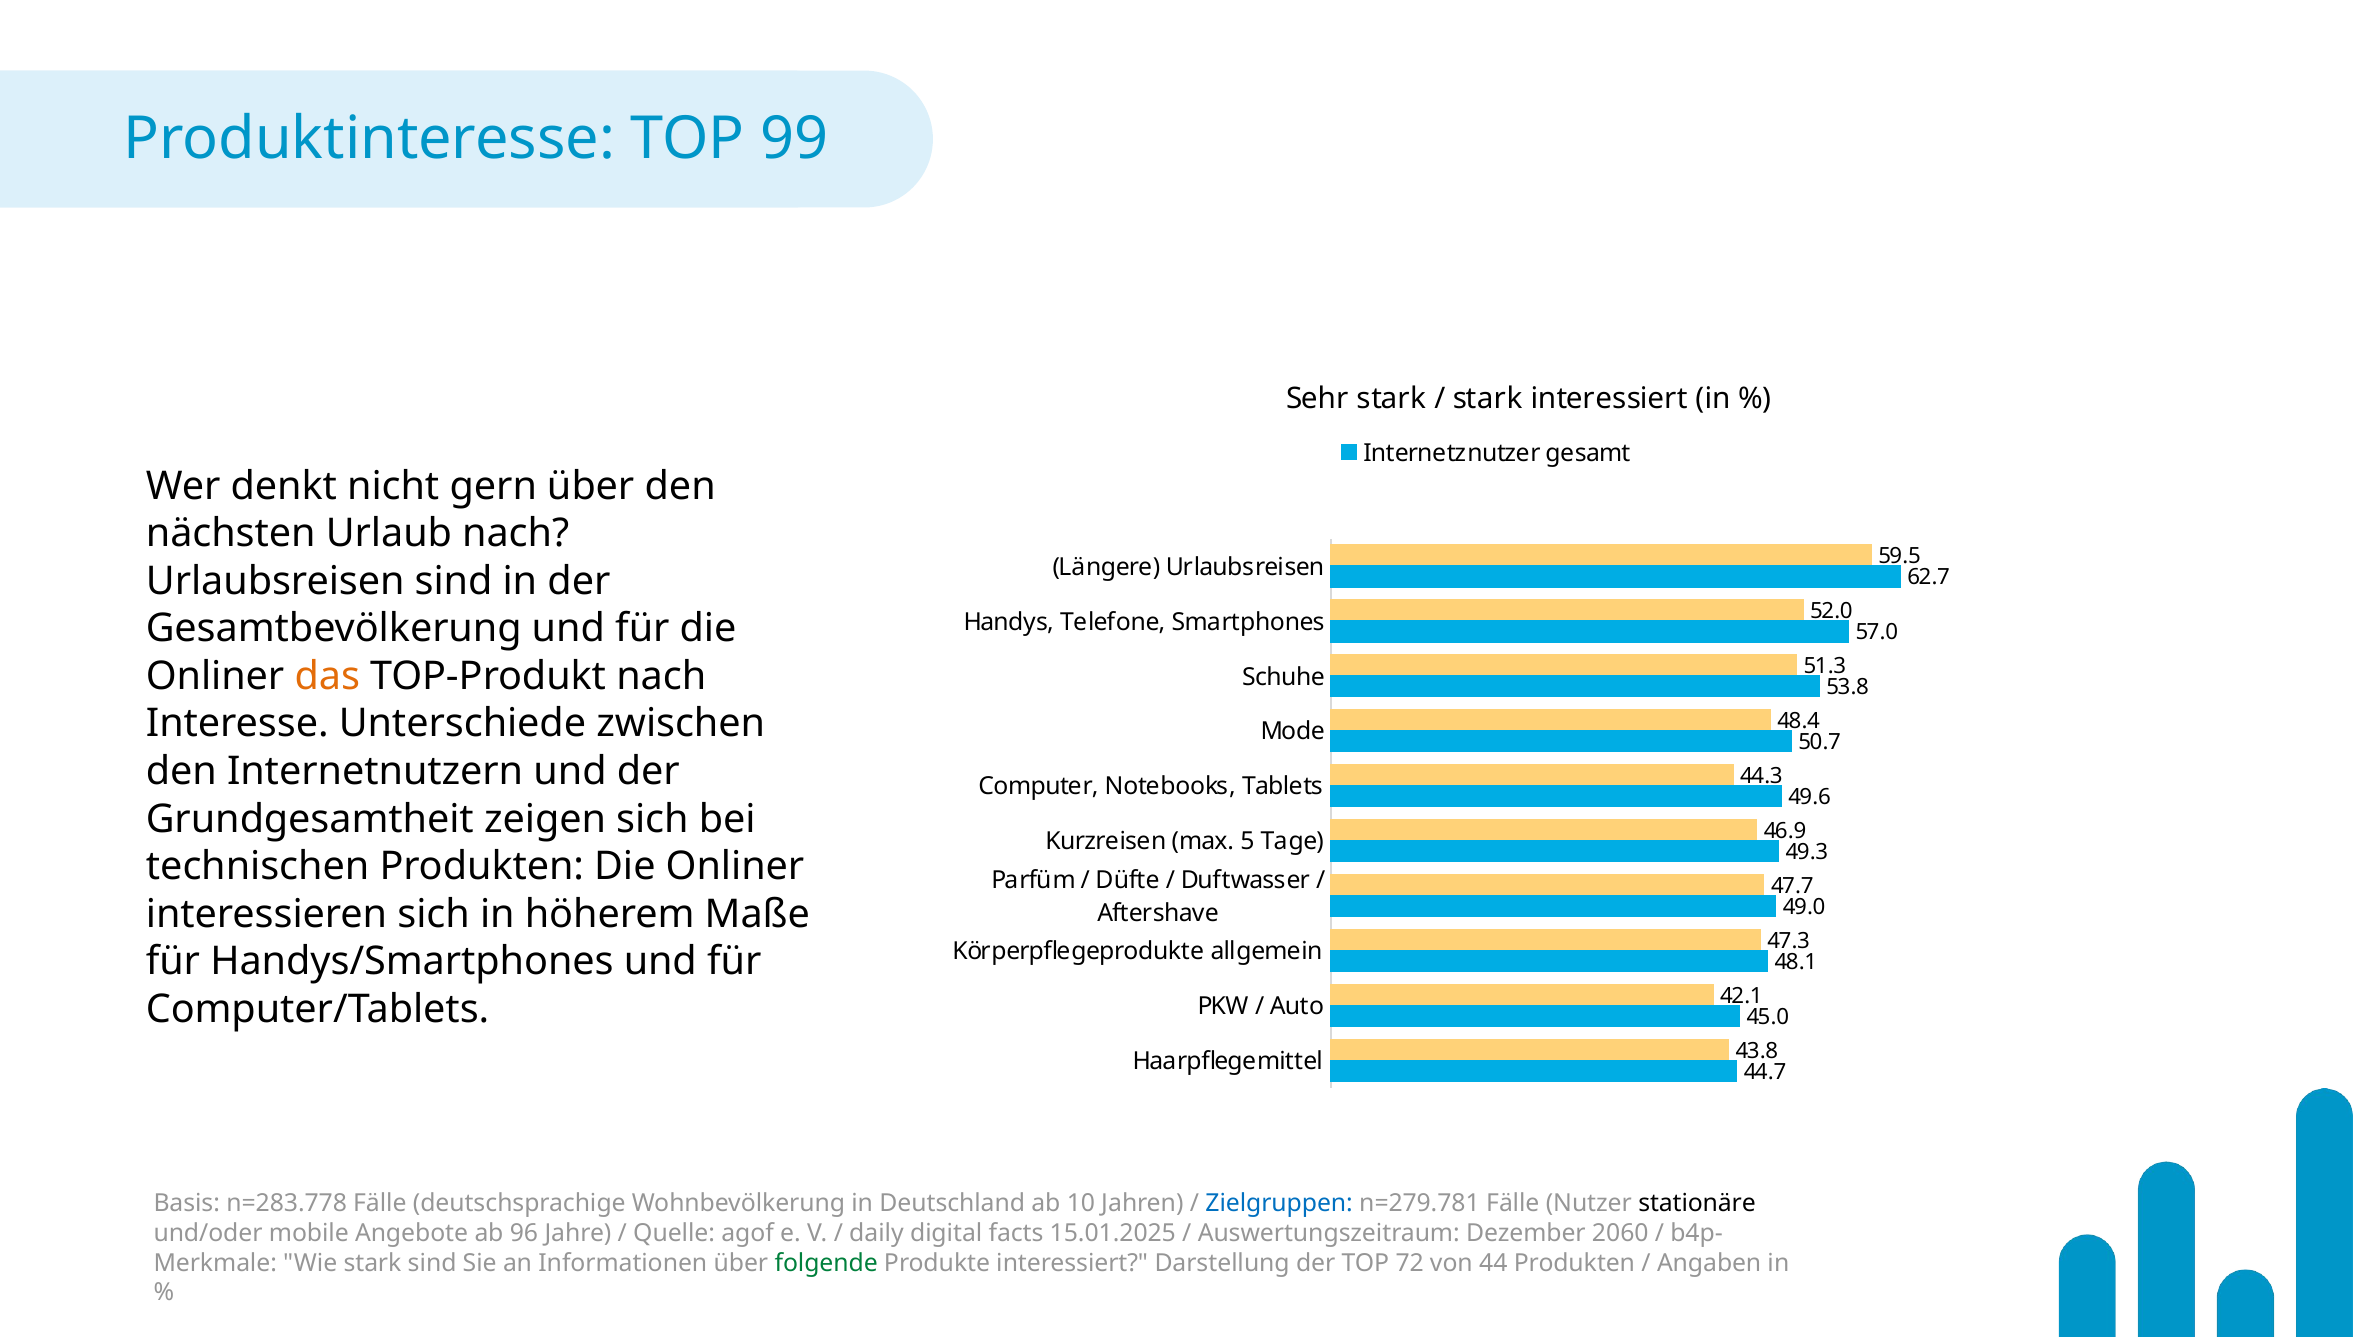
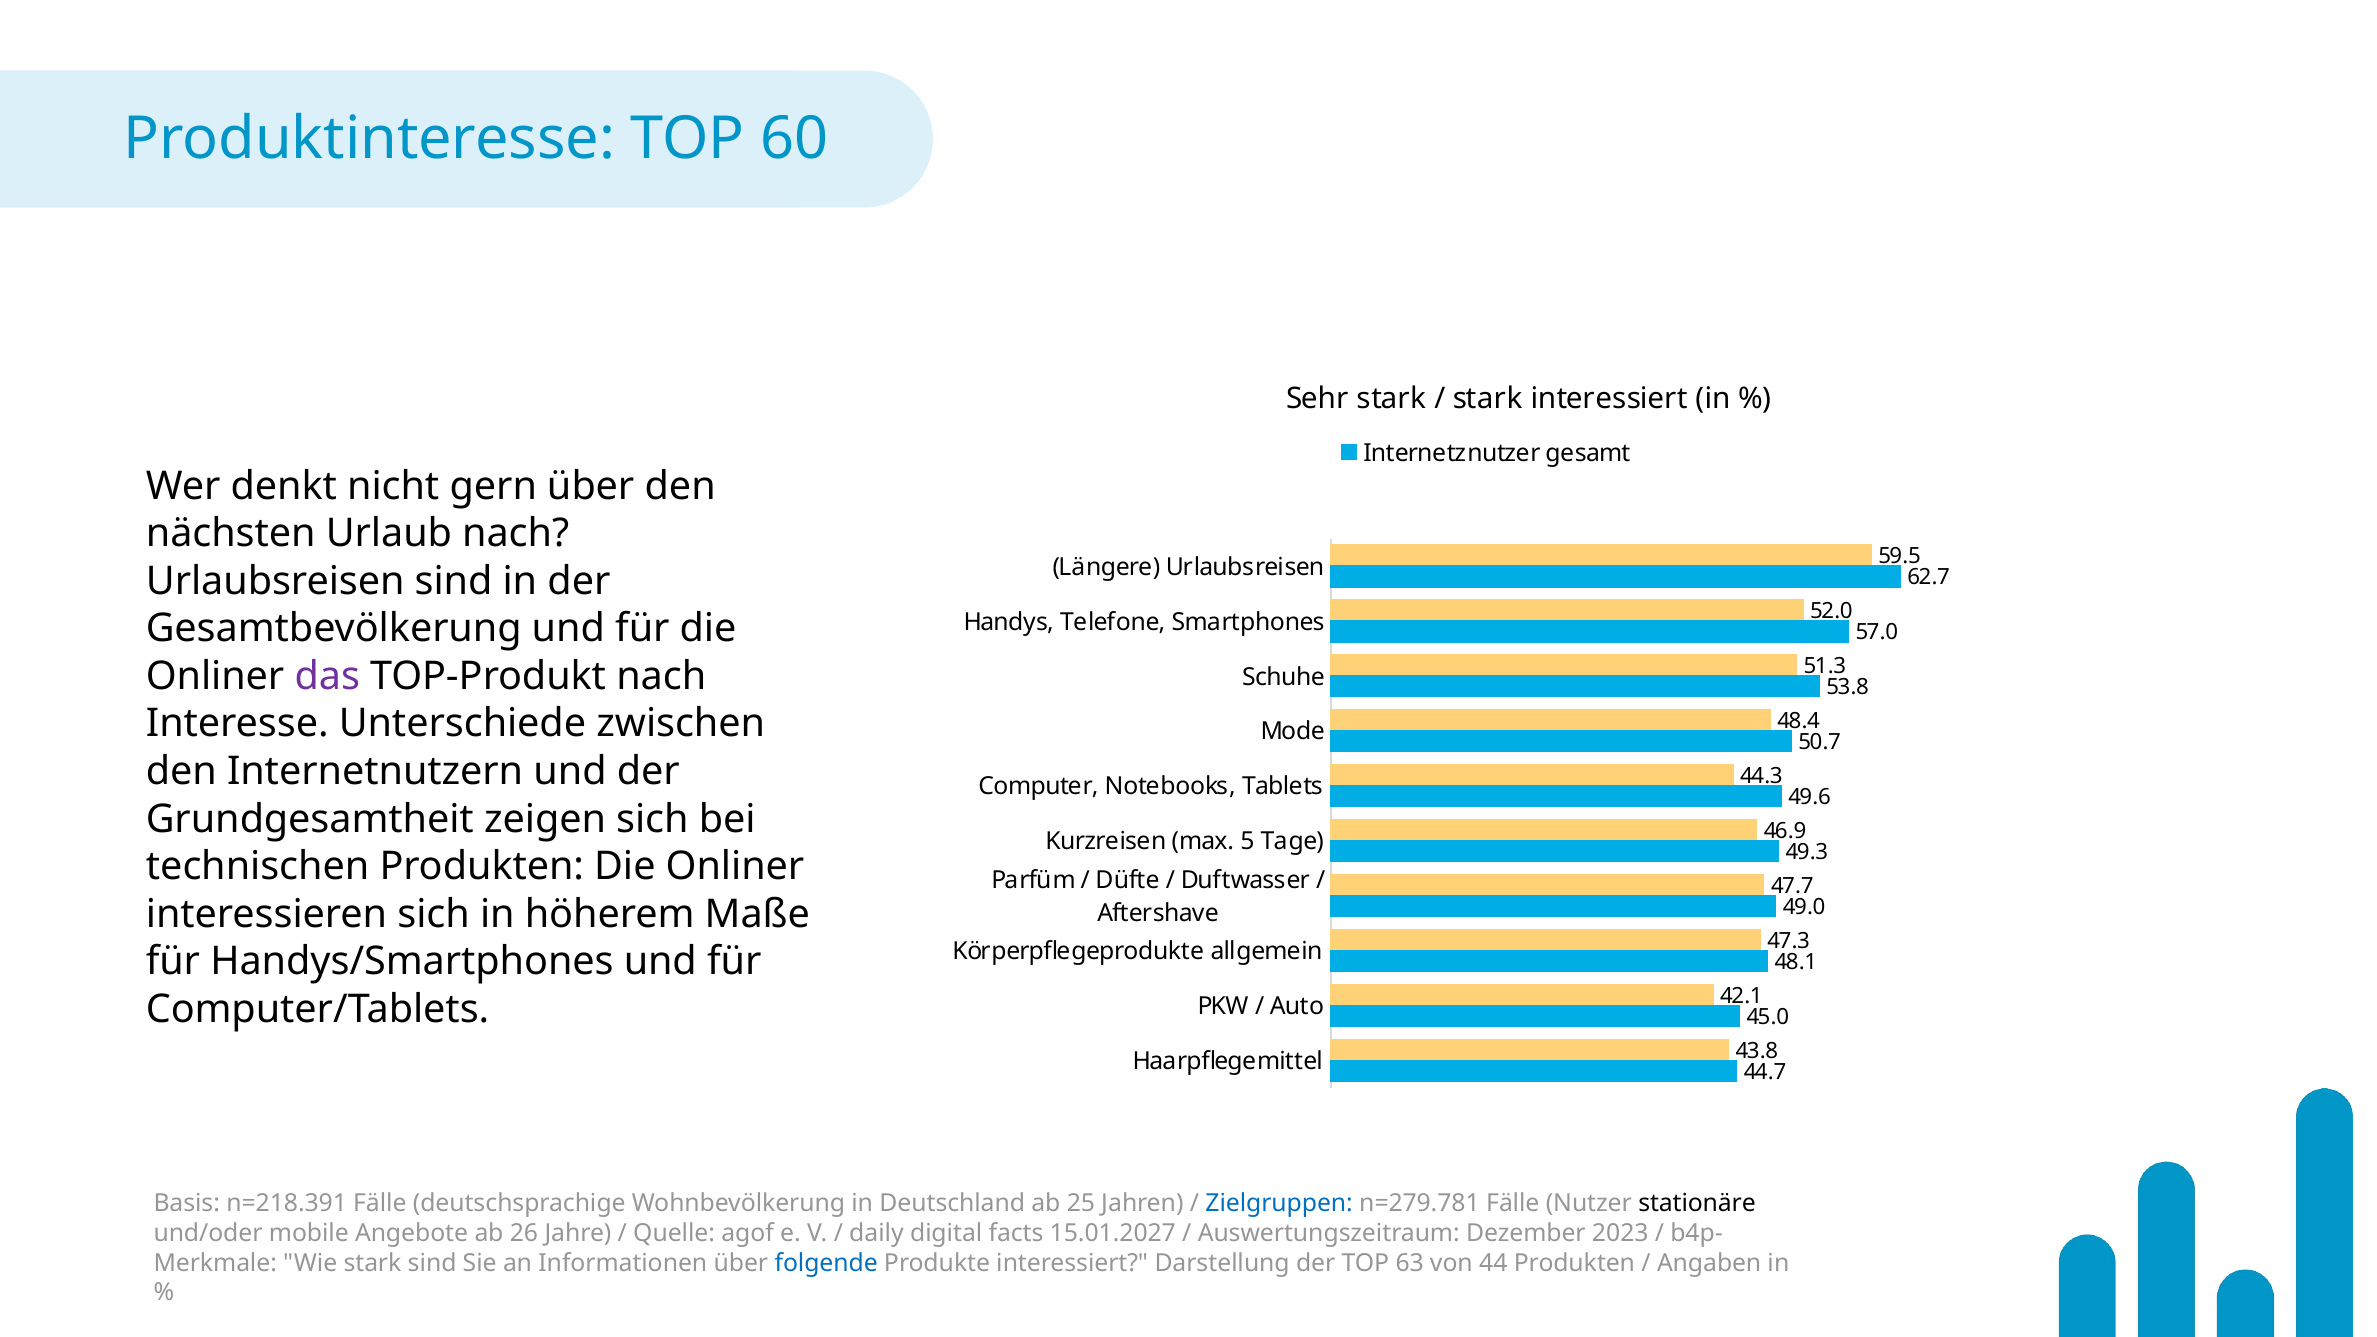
99: 99 -> 60
das colour: orange -> purple
n=283.778: n=283.778 -> n=218.391
10: 10 -> 25
96: 96 -> 26
15.01.2025: 15.01.2025 -> 15.01.2027
2060: 2060 -> 2023
folgende colour: green -> blue
72: 72 -> 63
